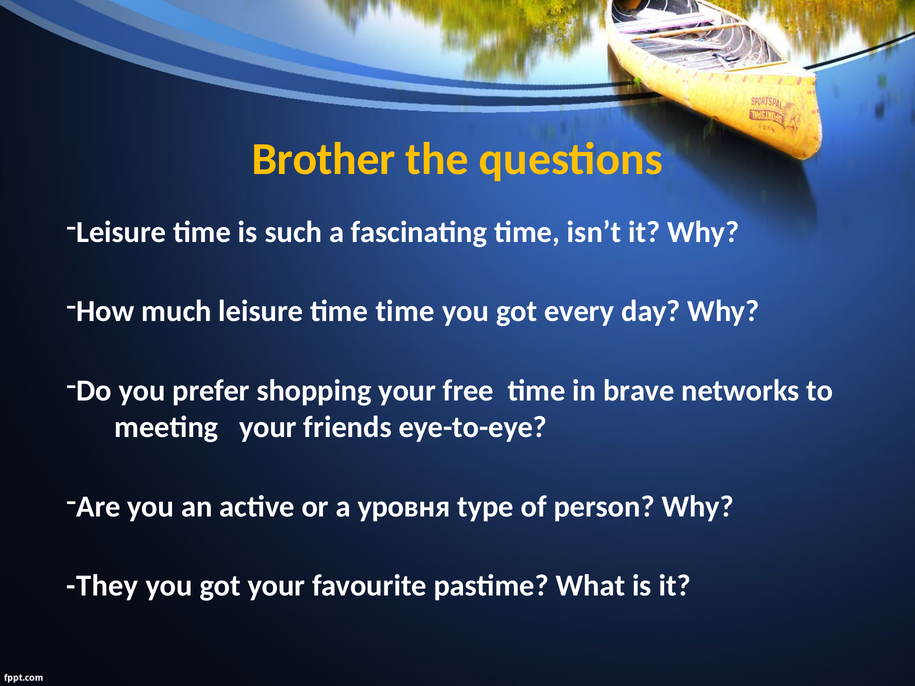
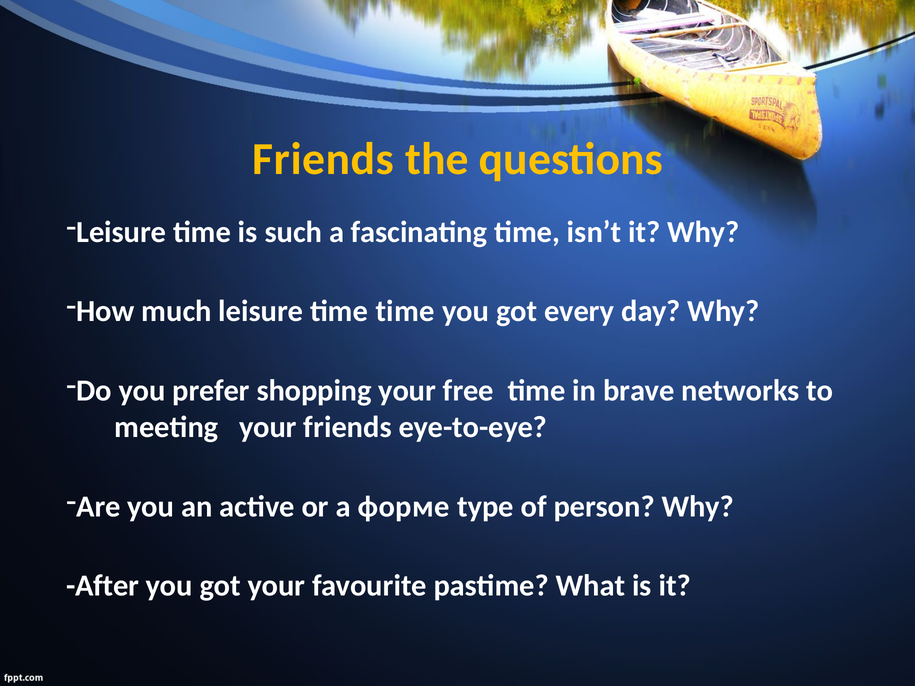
Brother at (324, 159): Brother -> Friends
уровня: уровня -> форме
They: They -> After
